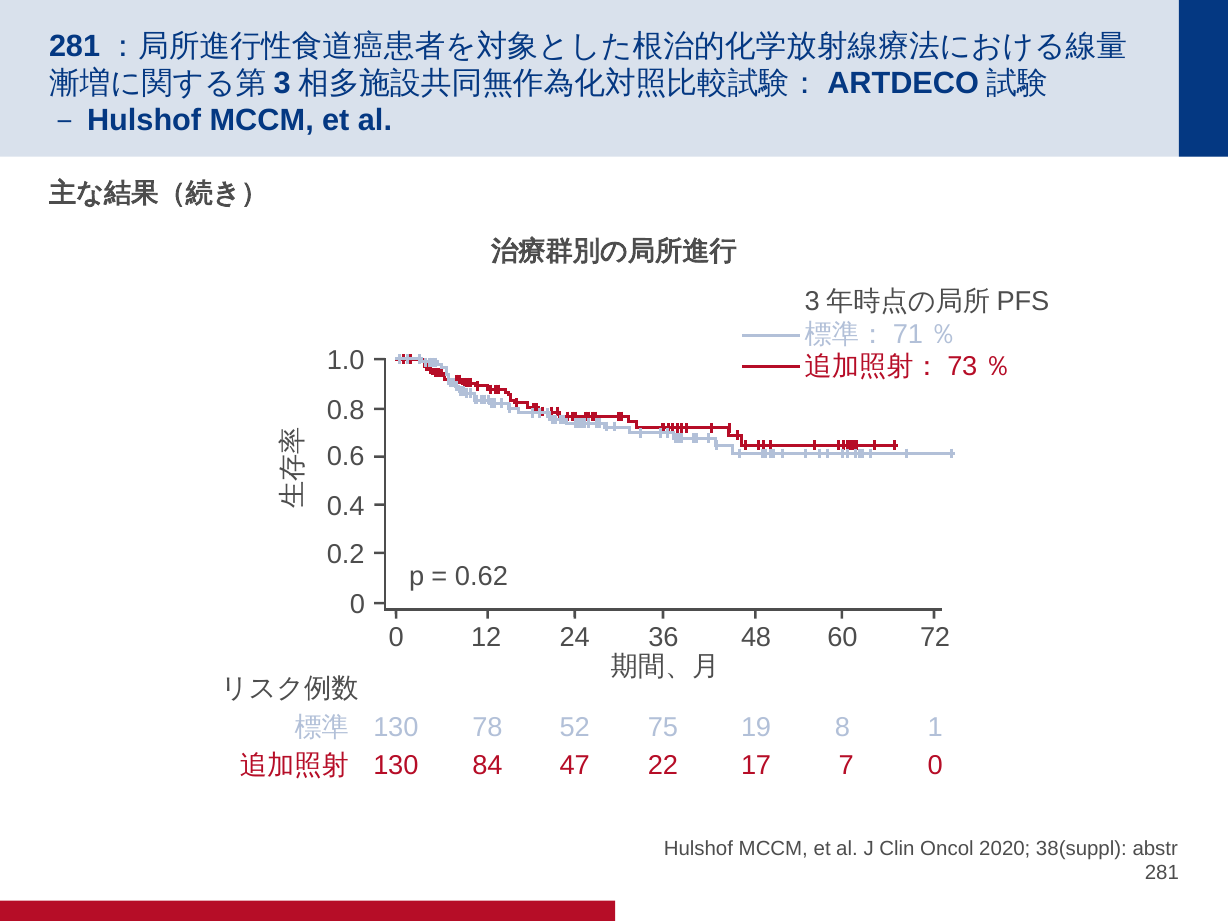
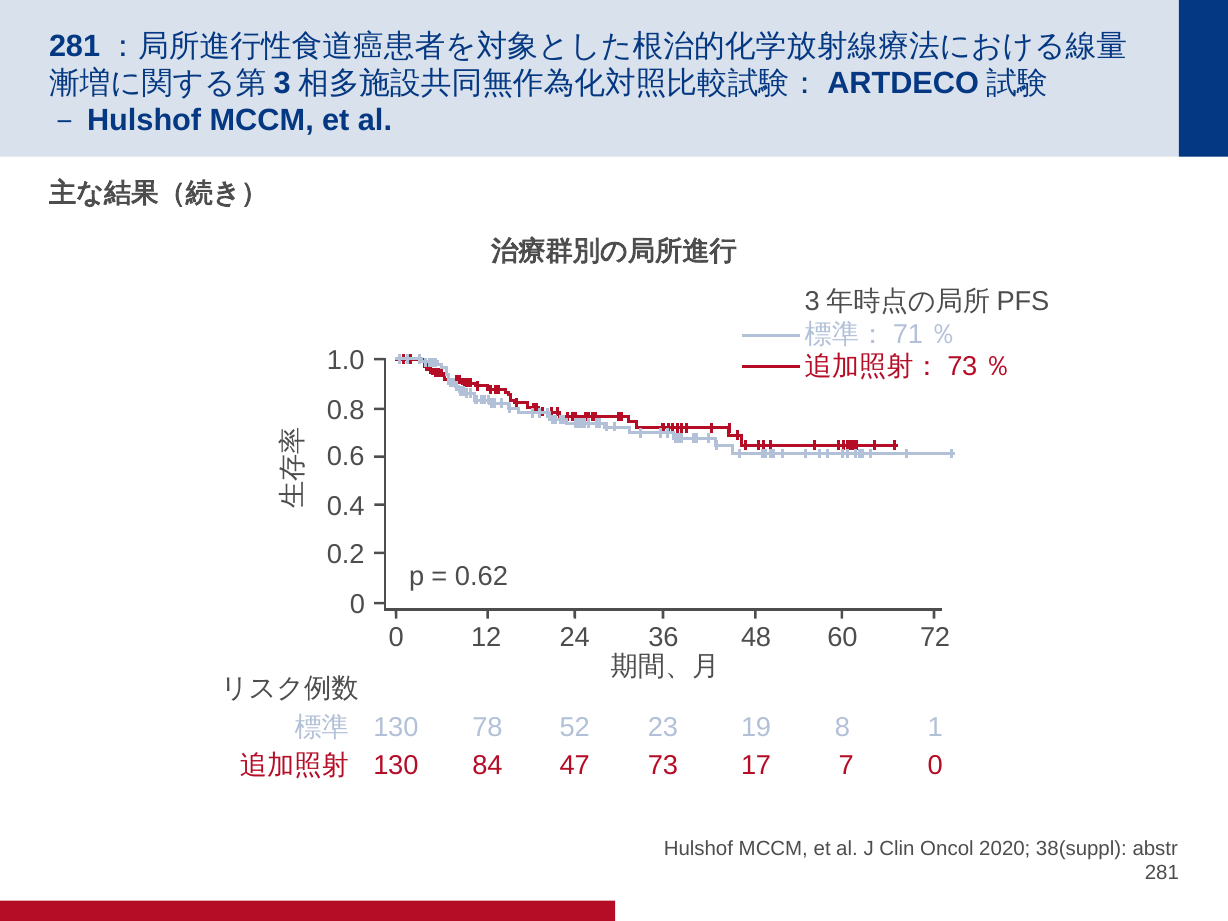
75: 75 -> 23
22: 22 -> 73
